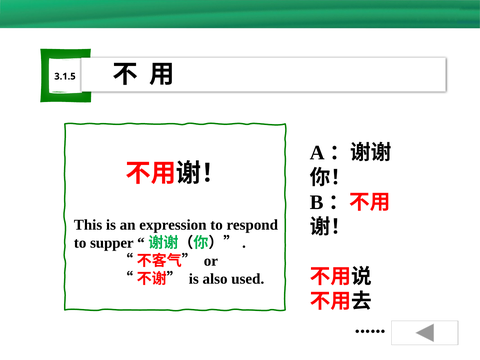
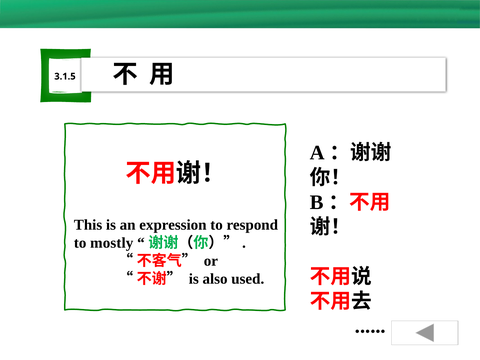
supper: supper -> mostly
